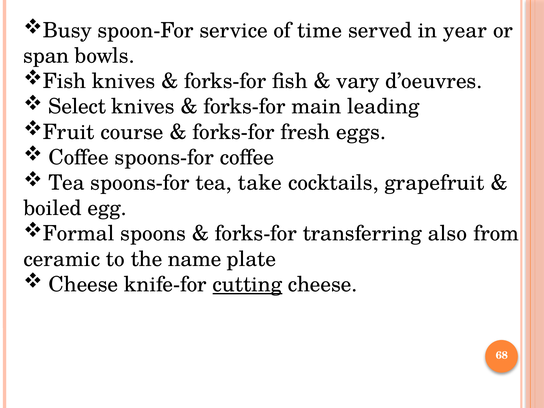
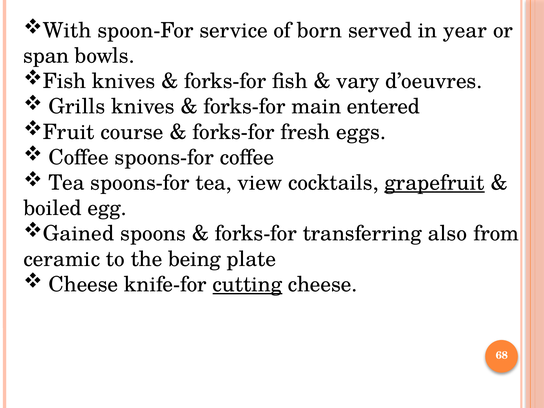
Busy: Busy -> With
time: time -> born
Select: Select -> Grills
leading: leading -> entered
take: take -> view
grapefruit underline: none -> present
Formal: Formal -> Gained
name: name -> being
